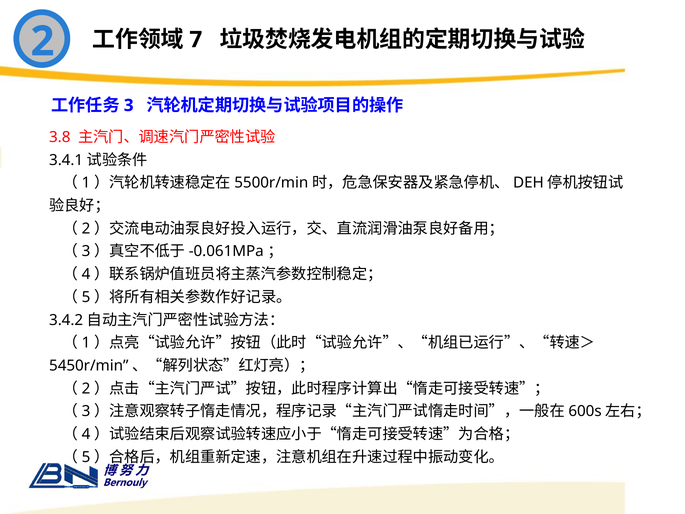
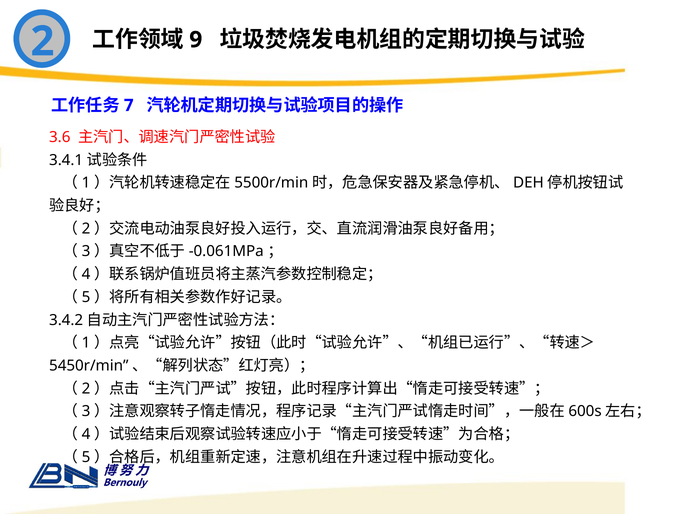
7: 7 -> 9
3: 3 -> 7
3.8: 3.8 -> 3.6
